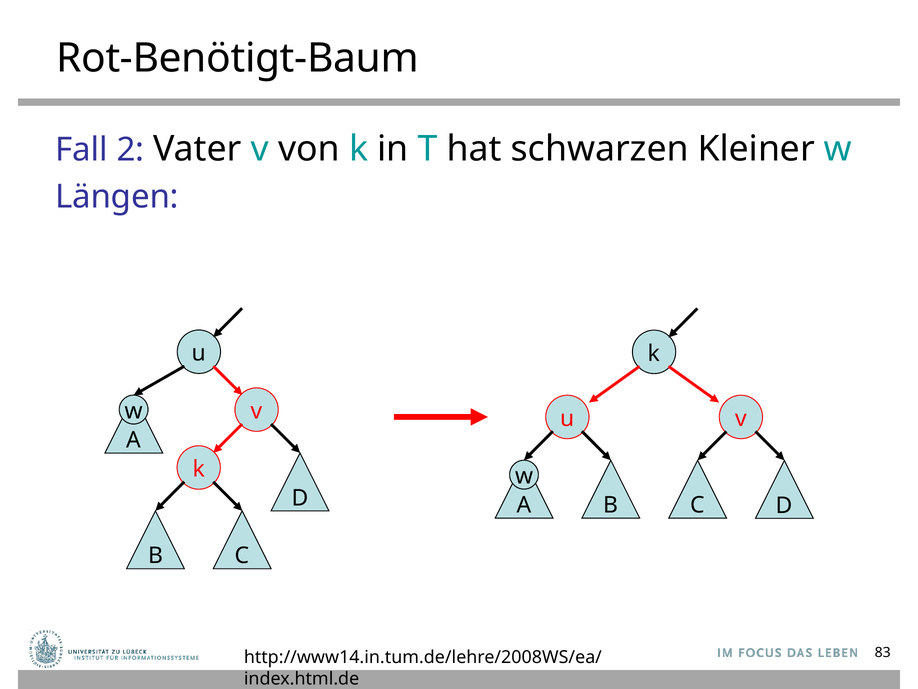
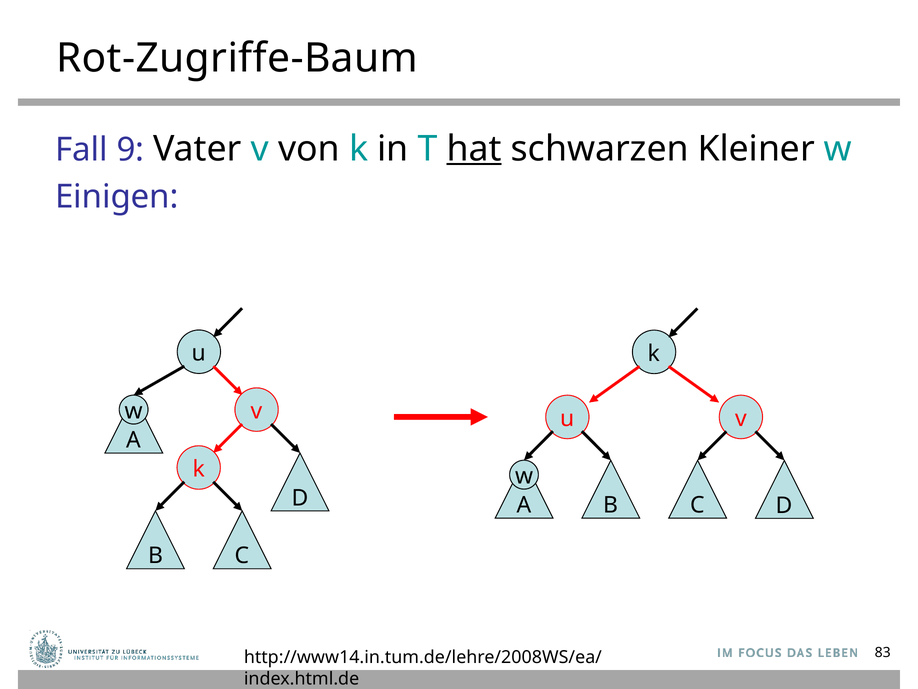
Rot-Benötigt-Baum: Rot-Benötigt-Baum -> Rot-Zugriffe-Baum
2: 2 -> 9
hat underline: none -> present
Längen: Längen -> Einigen
